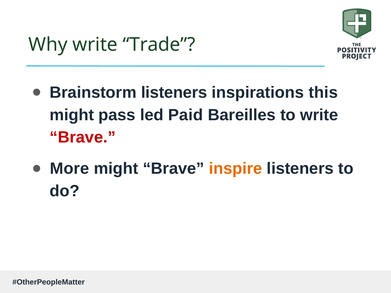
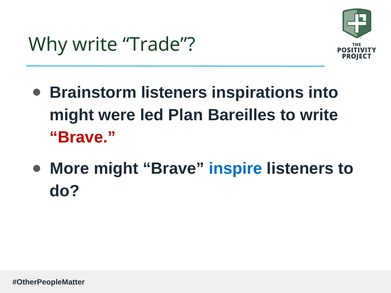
this: this -> into
pass: pass -> were
Paid: Paid -> Plan
inspire colour: orange -> blue
